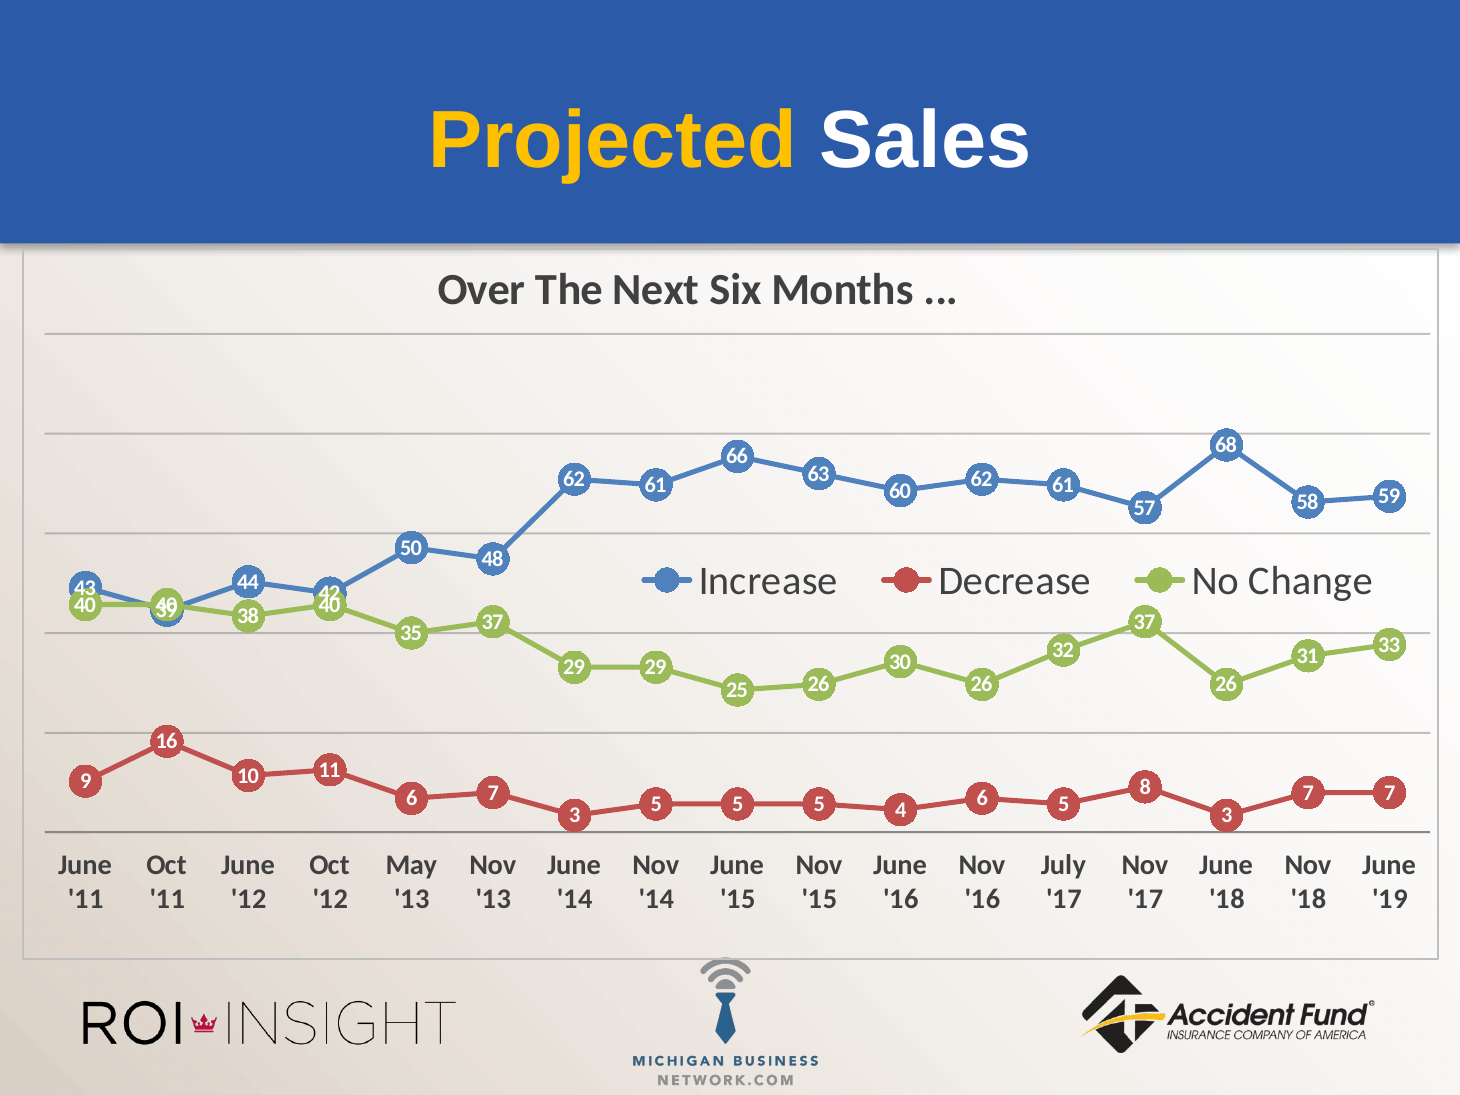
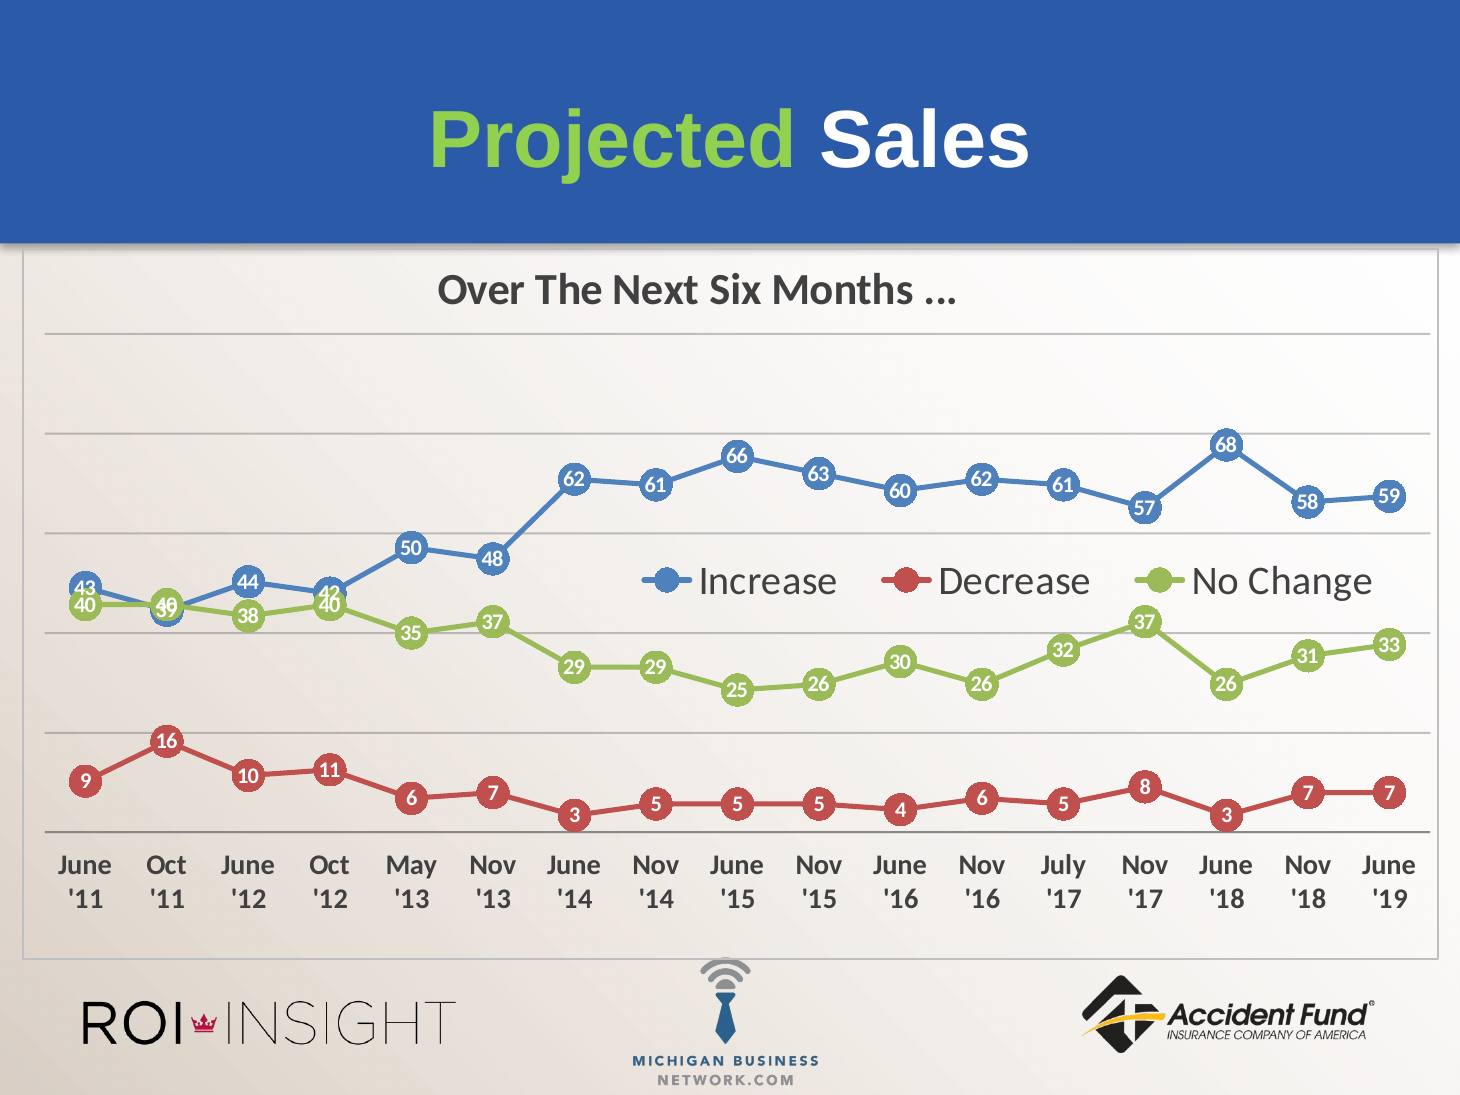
Projected colour: yellow -> light green
